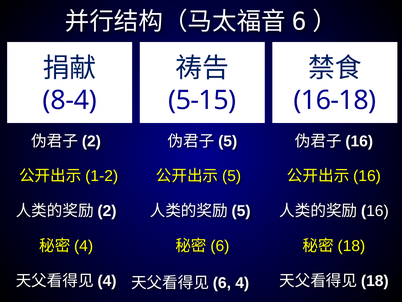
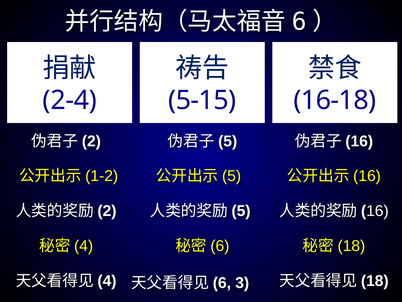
8-4: 8-4 -> 2-4
4 at (242, 283): 4 -> 3
